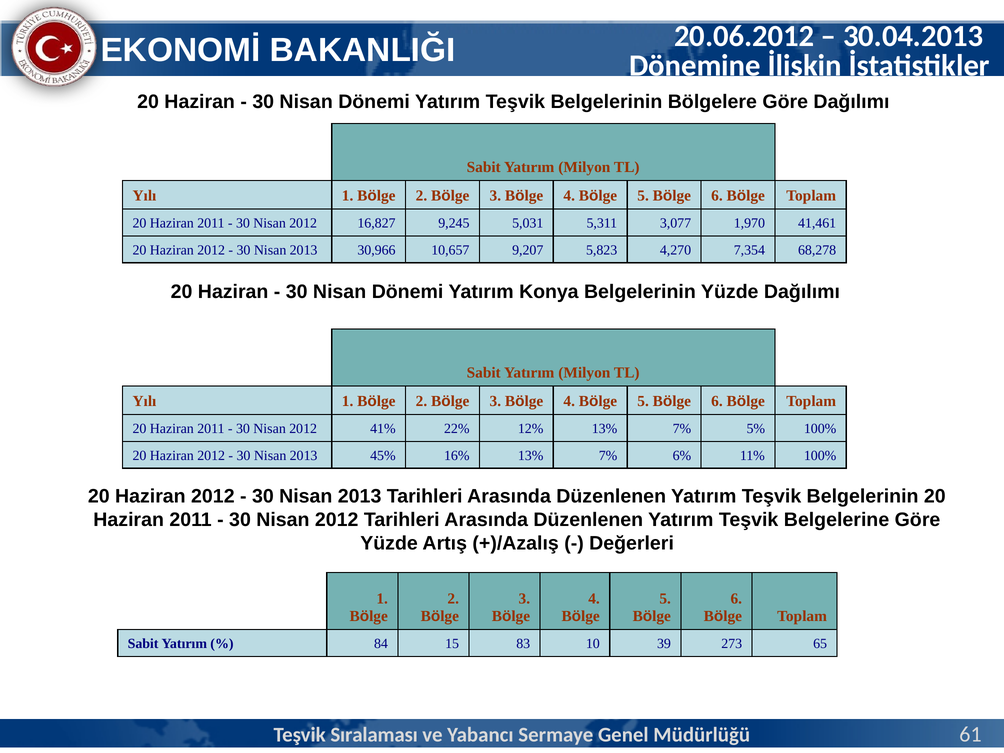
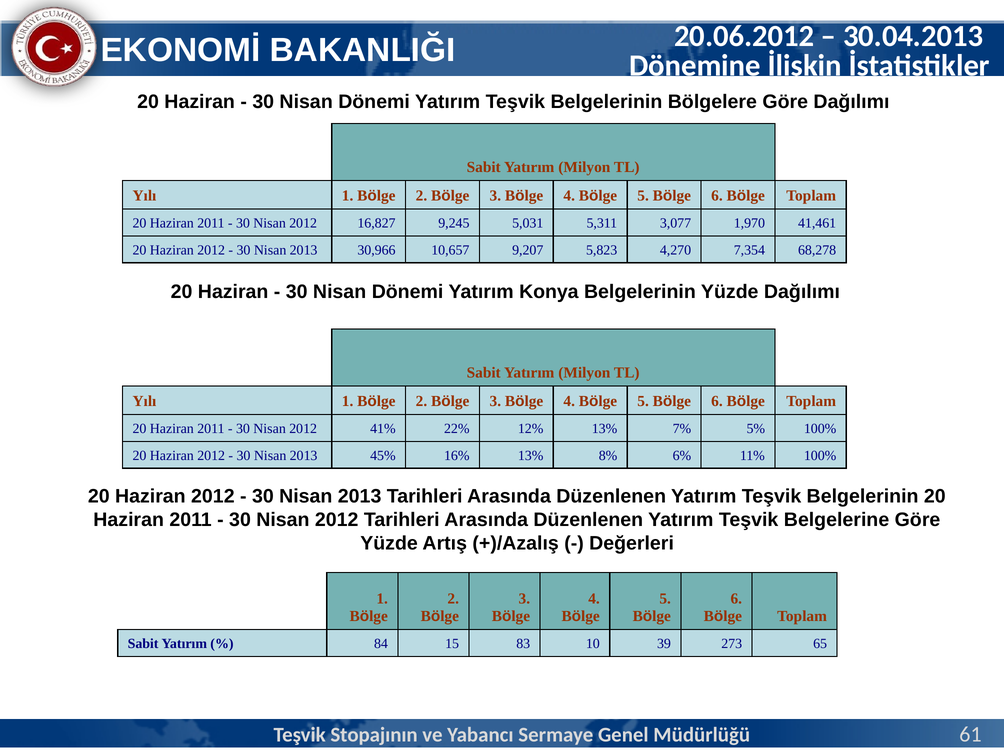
16% 13% 7%: 7% -> 8%
Sıralaması: Sıralaması -> Stopajının
